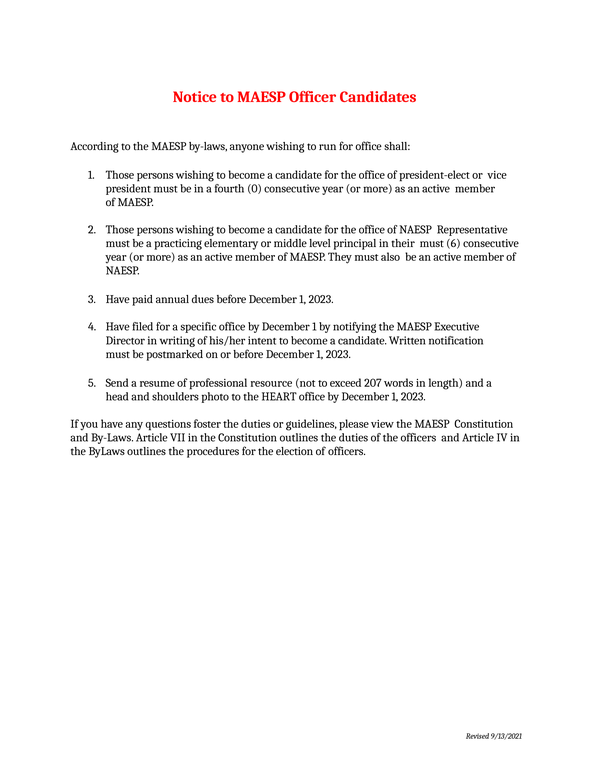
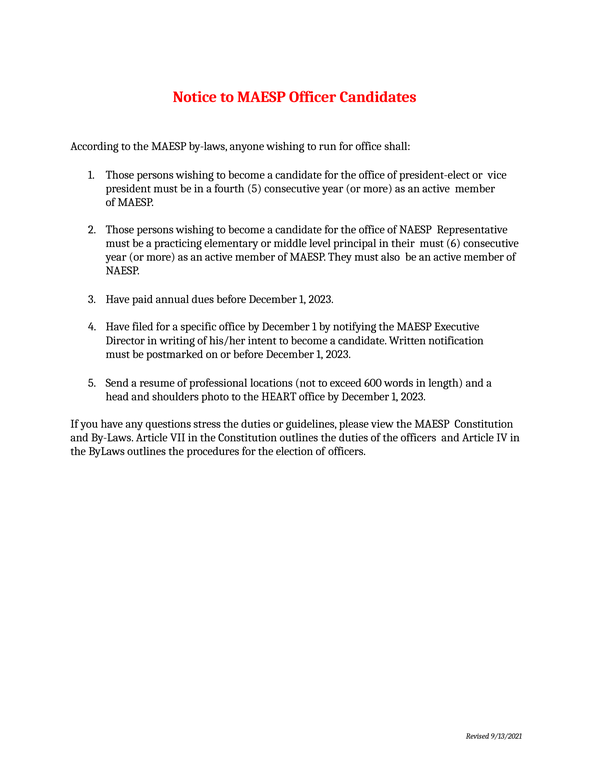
fourth 0: 0 -> 5
resource: resource -> locations
207: 207 -> 600
foster: foster -> stress
